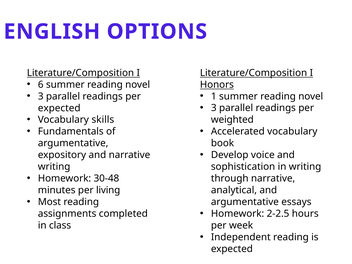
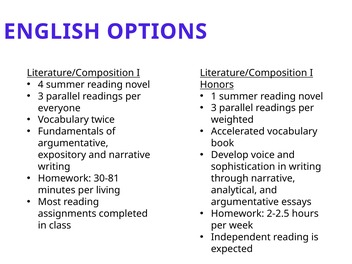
6: 6 -> 4
expected at (59, 108): expected -> everyone
skills: skills -> twice
30-48: 30-48 -> 30-81
